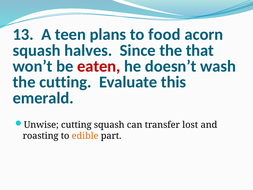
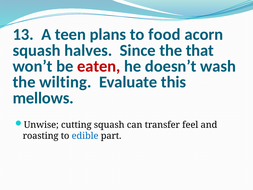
the cutting: cutting -> wilting
emerald: emerald -> mellows
lost: lost -> feel
edible colour: orange -> blue
